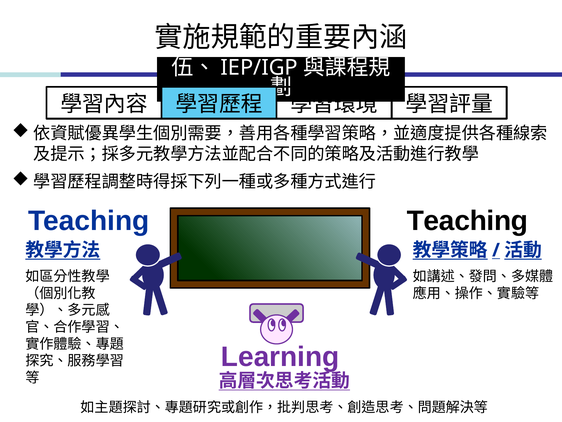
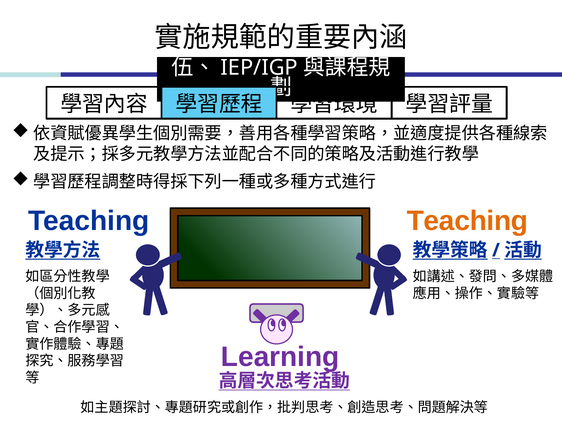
Teaching at (467, 221) colour: black -> orange
